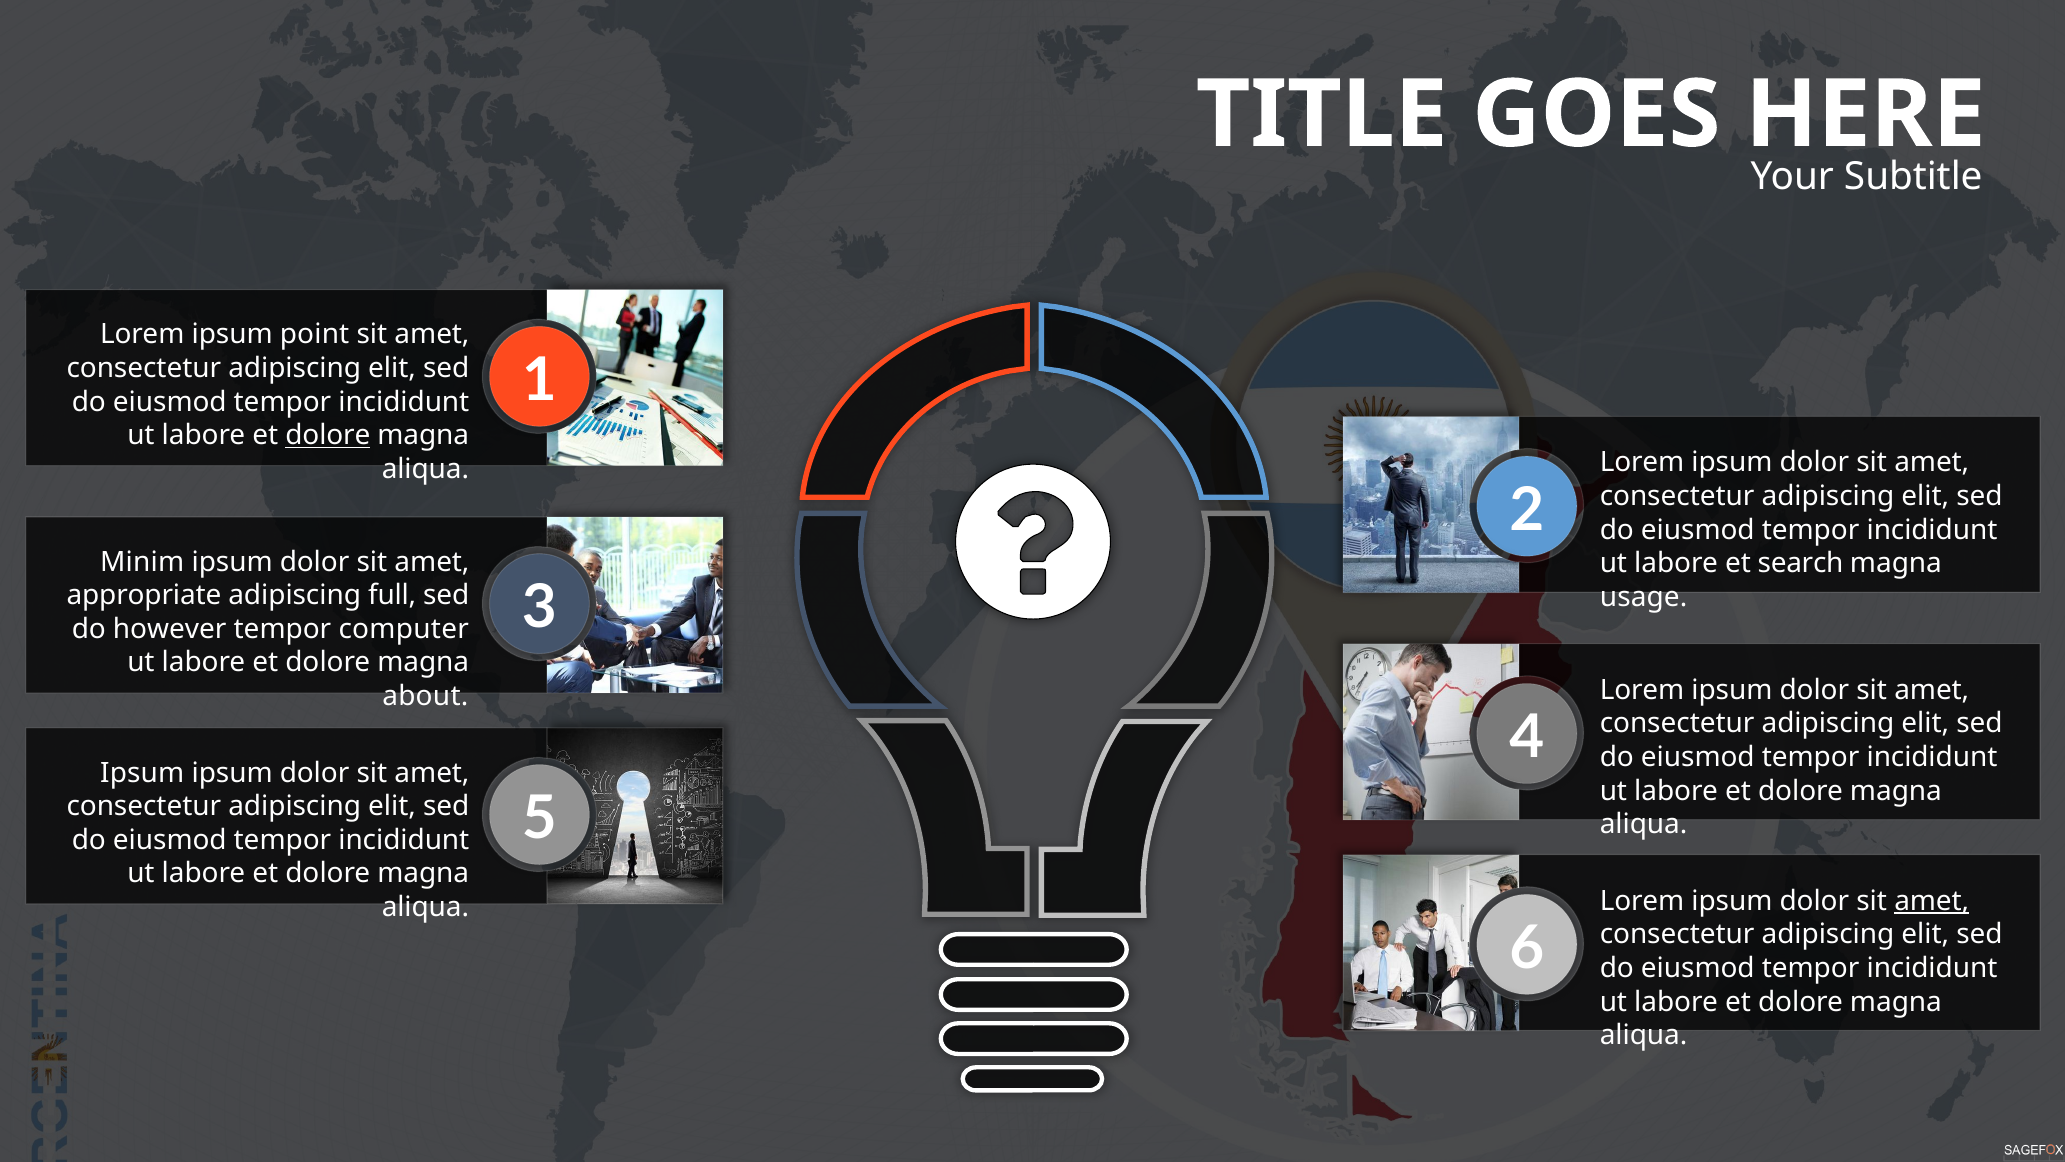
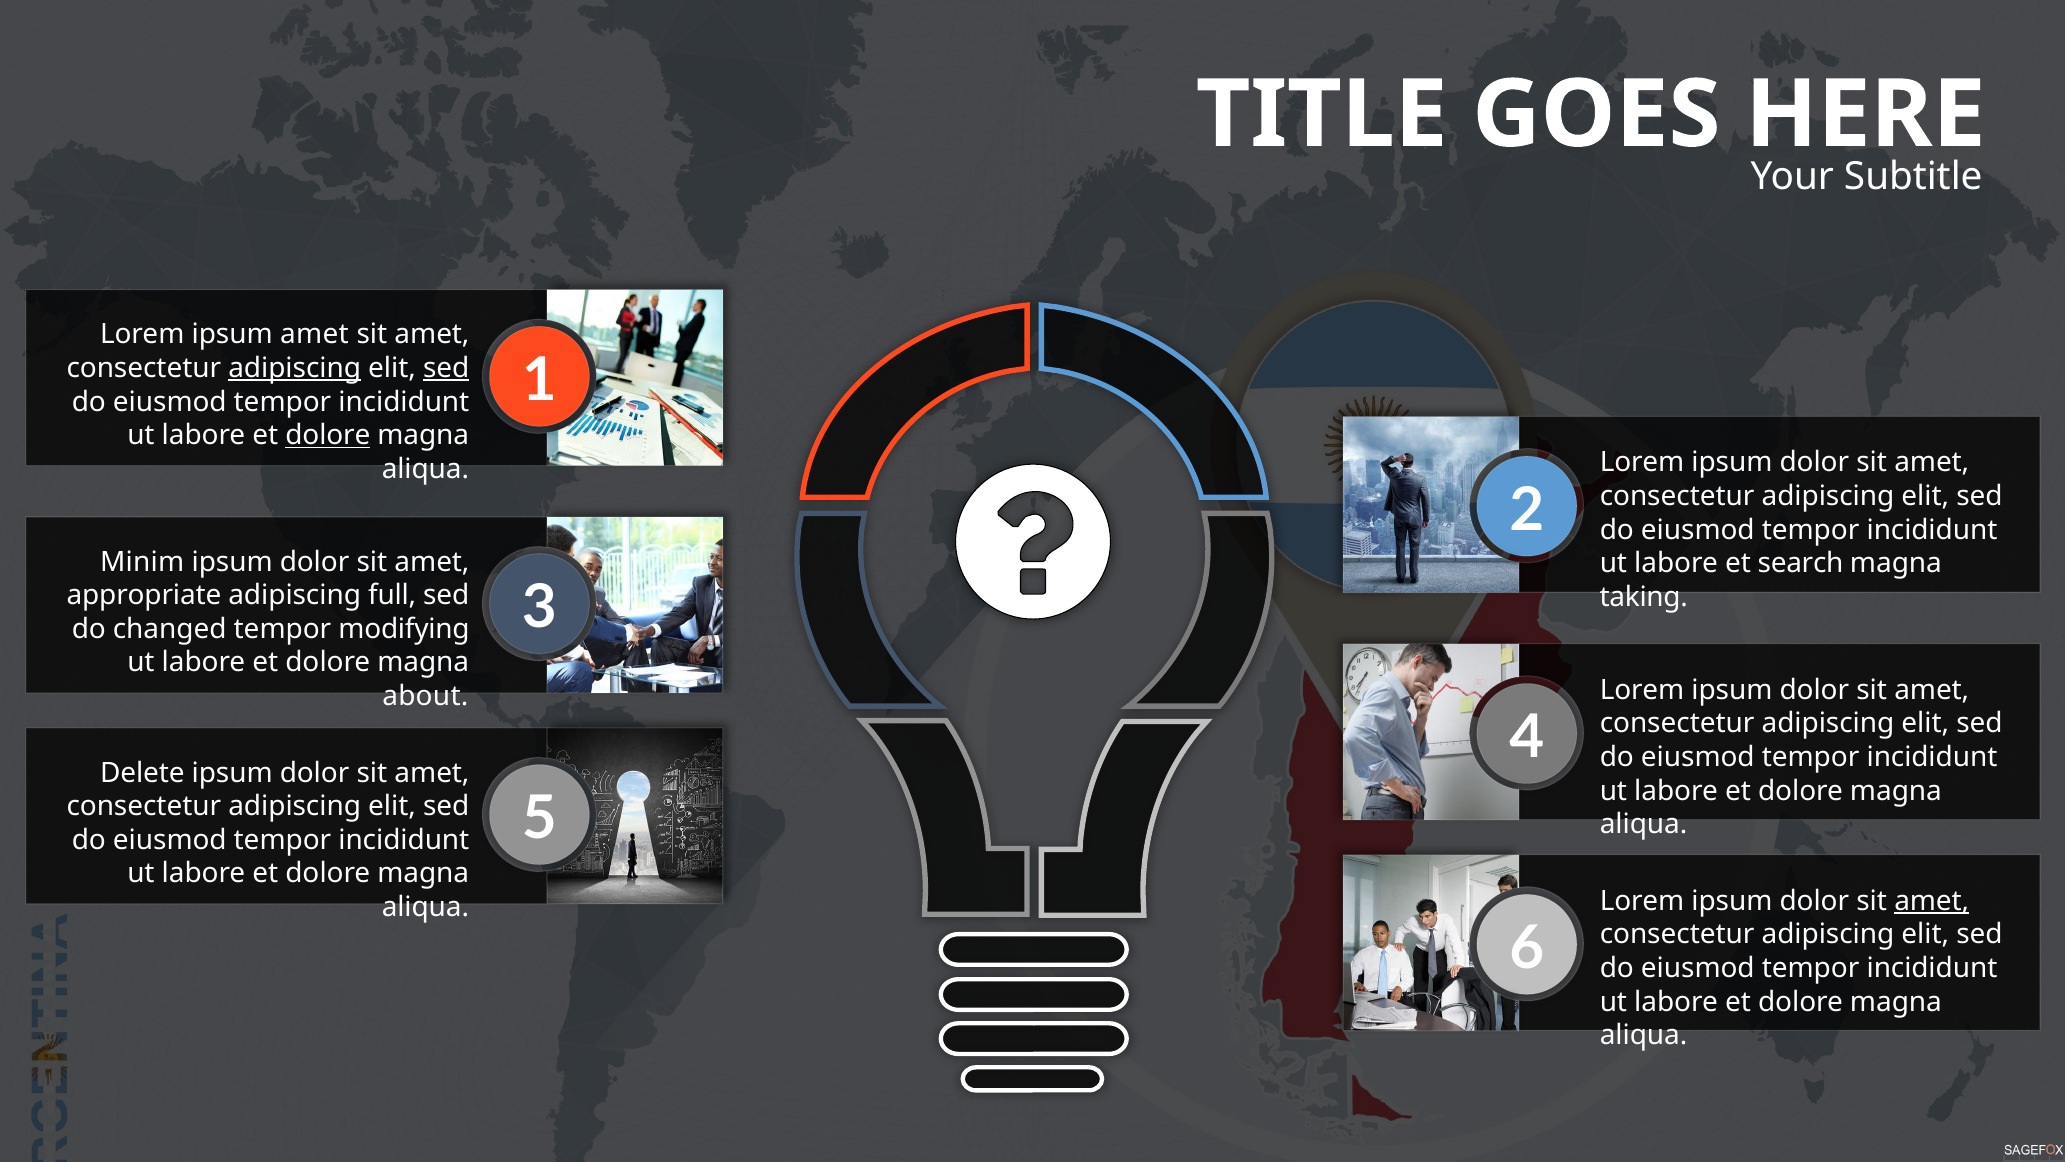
ipsum point: point -> amet
adipiscing at (295, 368) underline: none -> present
sed at (446, 368) underline: none -> present
usage: usage -> taking
however: however -> changed
computer: computer -> modifying
Ipsum at (142, 773): Ipsum -> Delete
